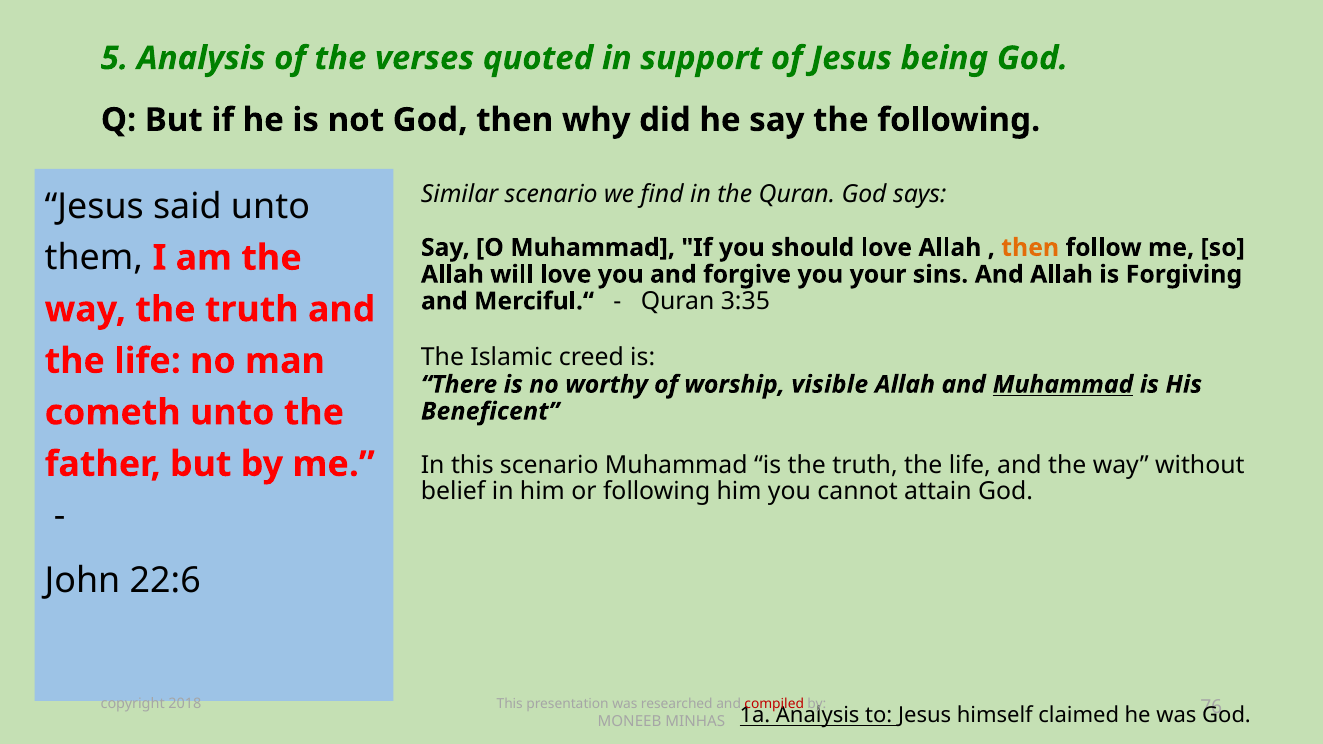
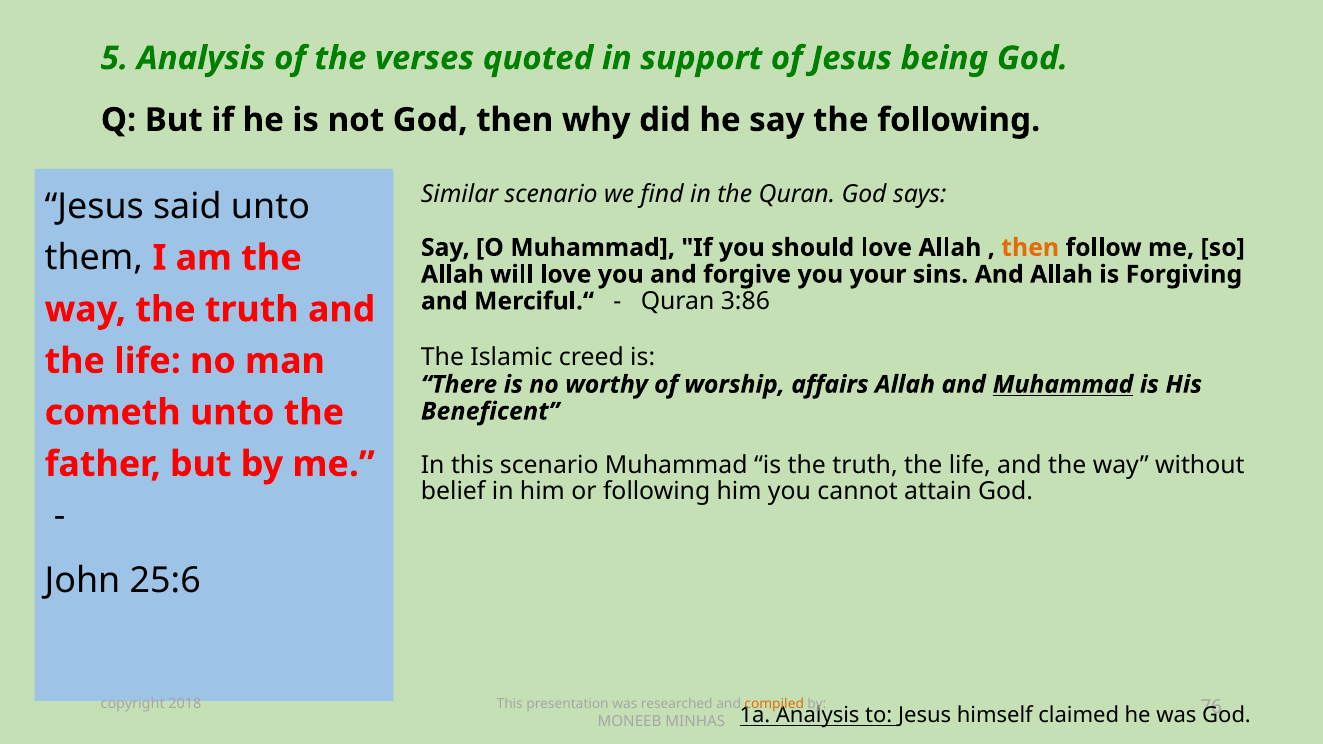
3:35: 3:35 -> 3:86
visible: visible -> affairs
22:6: 22:6 -> 25:6
compiled colour: red -> orange
